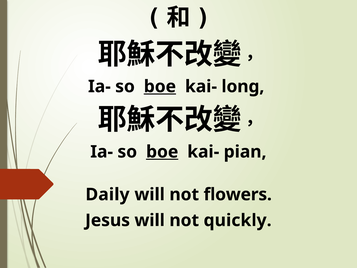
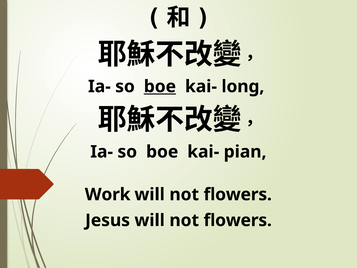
boe at (162, 152) underline: present -> none
Daily: Daily -> Work
Jesus will not quickly: quickly -> flowers
